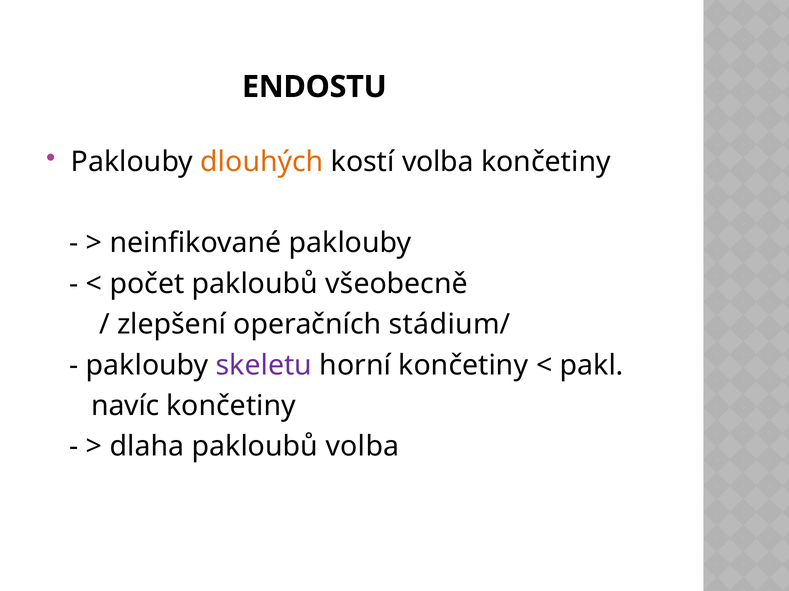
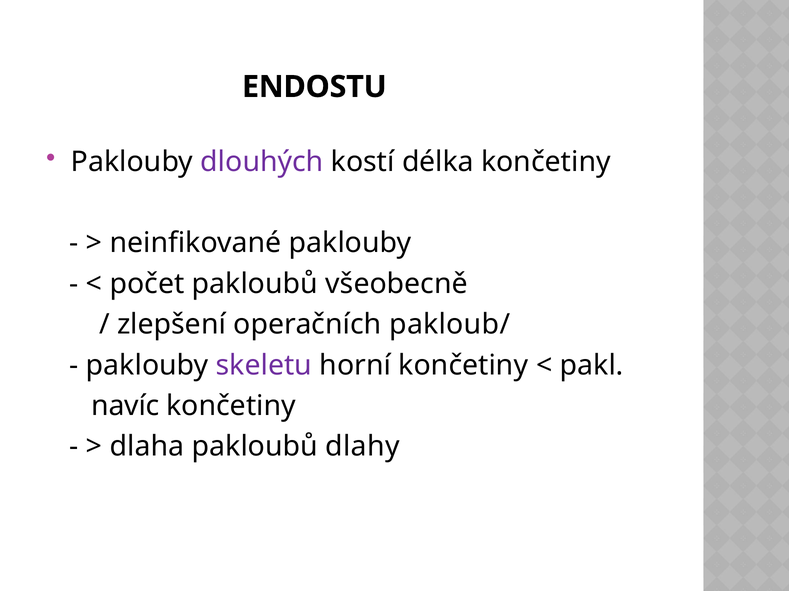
dlouhých colour: orange -> purple
kostí volba: volba -> délka
stádium/: stádium/ -> pakloub/
pakloubů volba: volba -> dlahy
